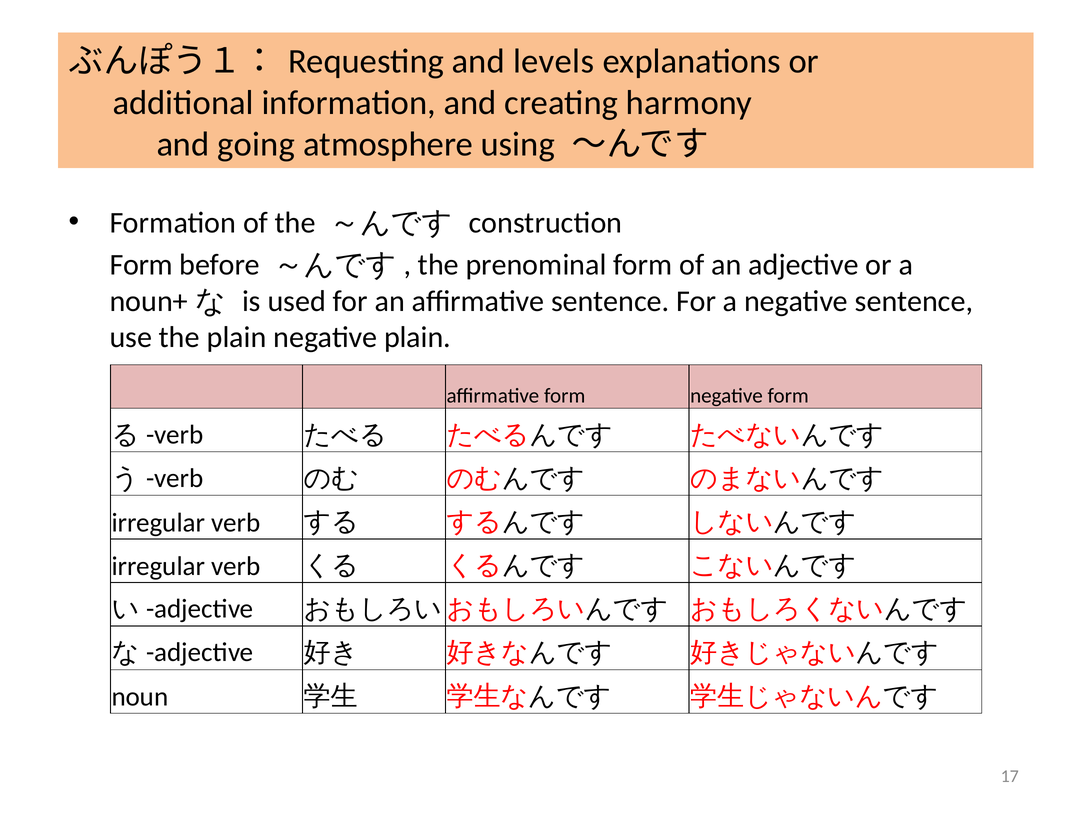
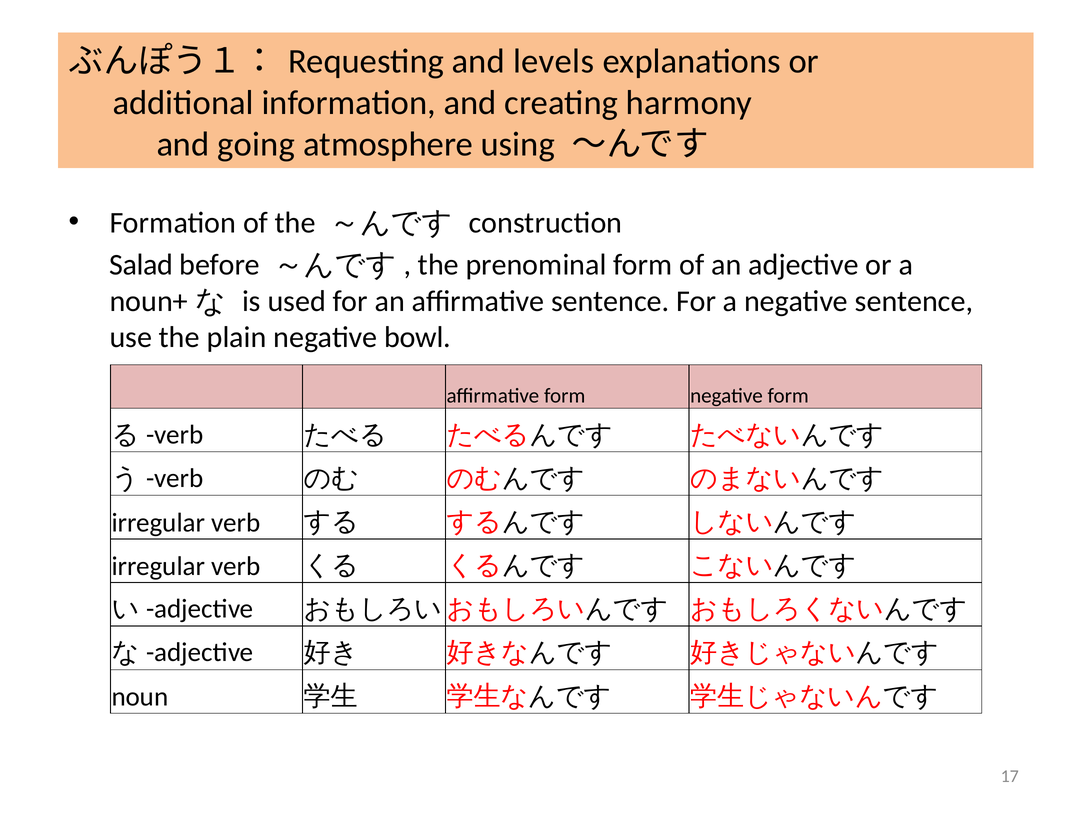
Form at (141, 265): Form -> Salad
negative plain: plain -> bowl
